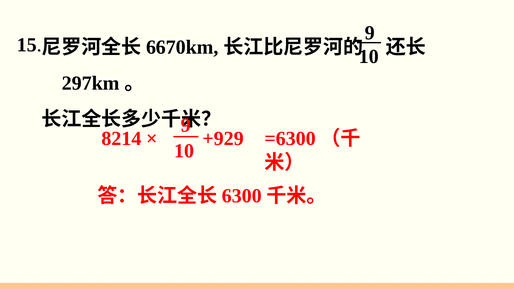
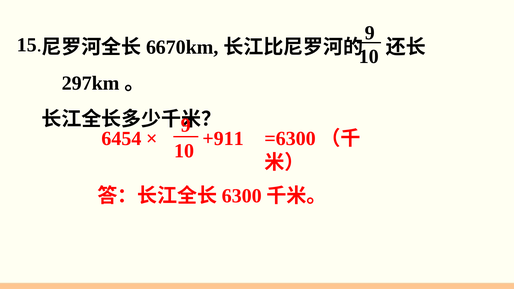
8214: 8214 -> 6454
+929: +929 -> +911
